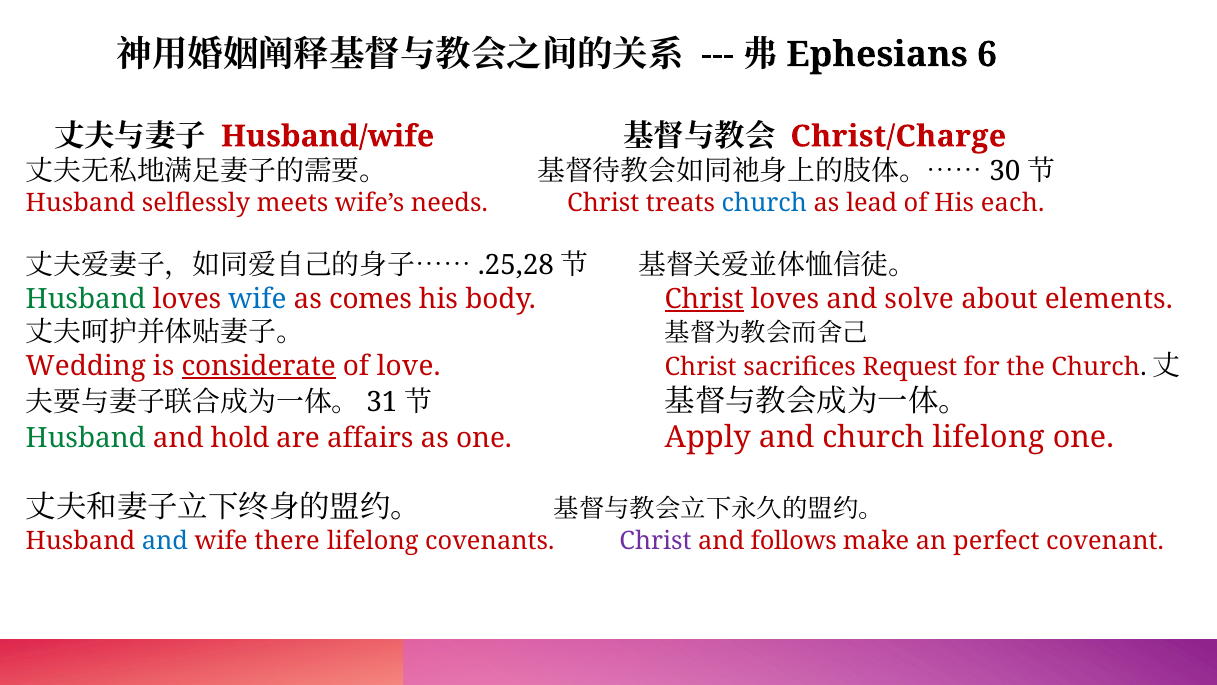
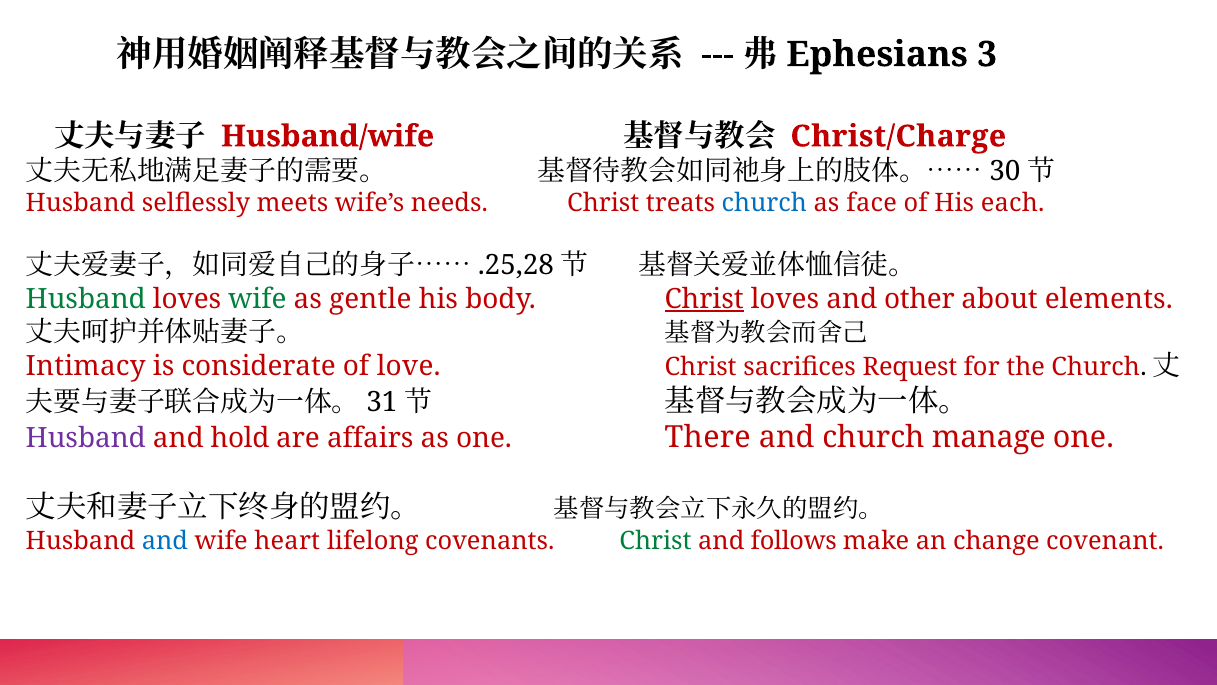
6: 6 -> 3
lead: lead -> face
wife at (257, 299) colour: blue -> green
comes: comes -> gentle
solve: solve -> other
Wedding: Wedding -> Intimacy
considerate underline: present -> none
Husband at (86, 438) colour: green -> purple
Apply: Apply -> There
church lifelong: lifelong -> manage
there: there -> heart
Christ at (656, 541) colour: purple -> green
perfect: perfect -> change
